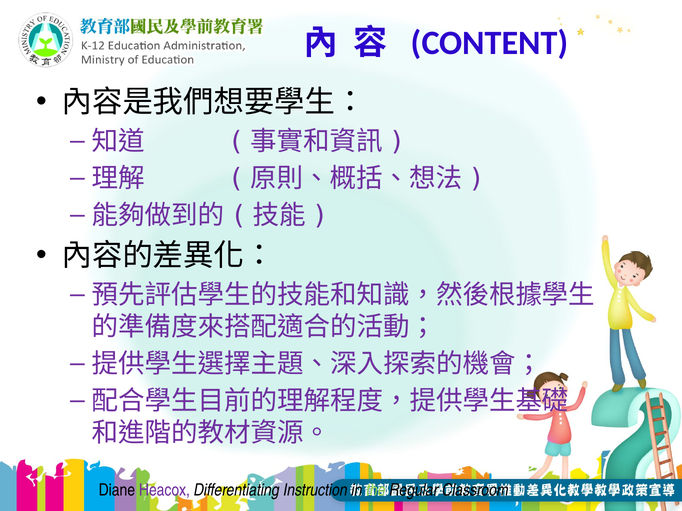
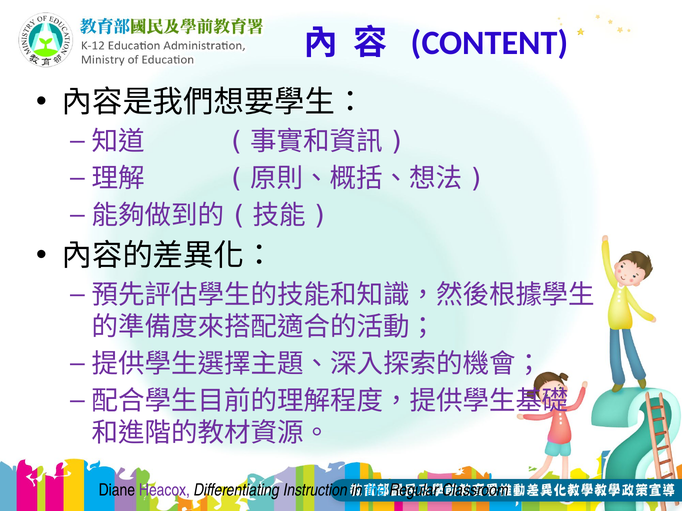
the colour: light green -> light blue
